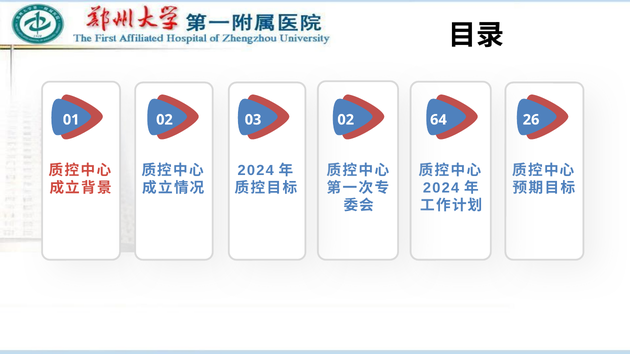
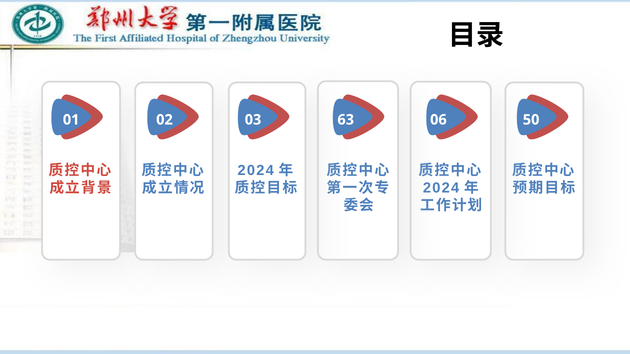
03 02: 02 -> 63
64: 64 -> 06
26: 26 -> 50
